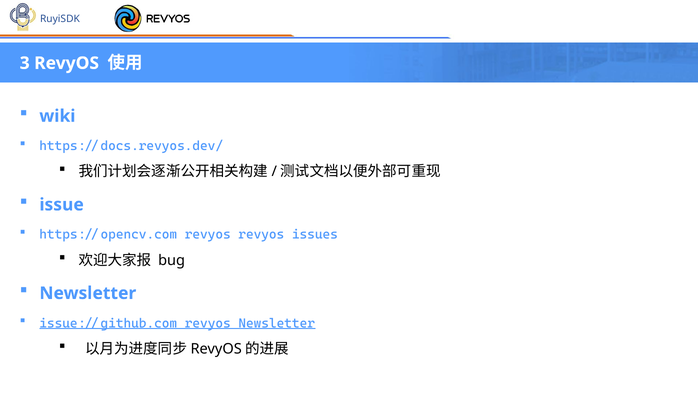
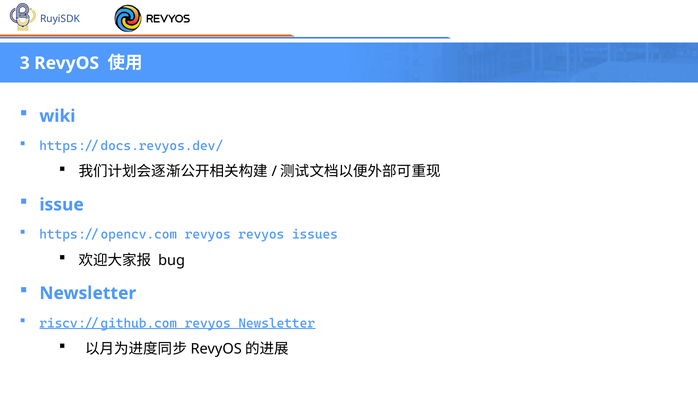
issue://github.com/revyos/Newsletter: issue://github.com/revyos/Newsletter -> riscv://github.com/revyos/Newsletter
